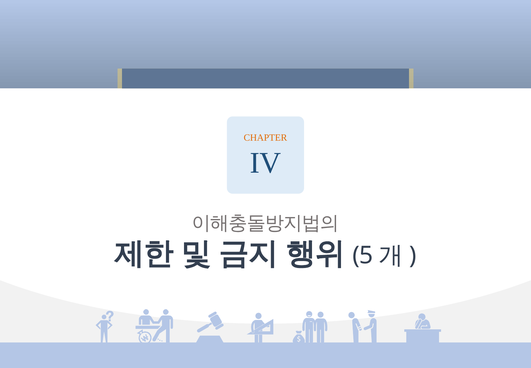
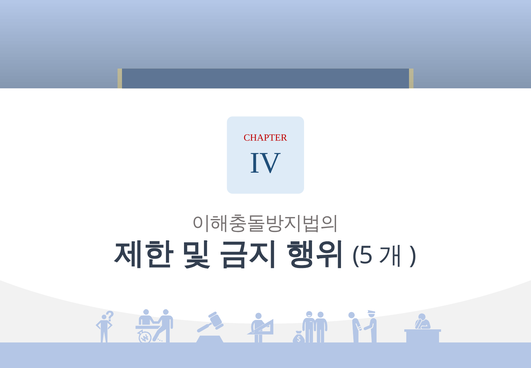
CHAPTER colour: orange -> red
